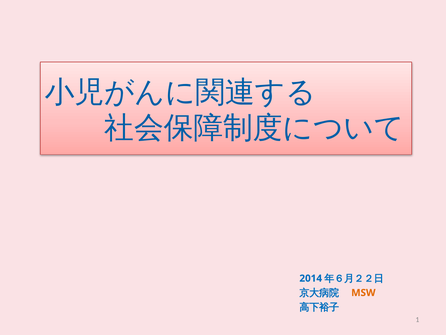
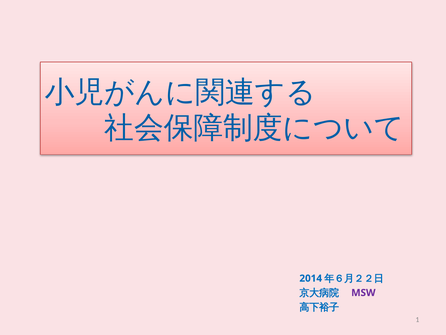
MSW colour: orange -> purple
